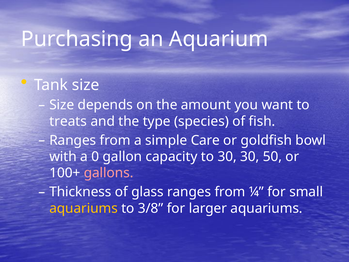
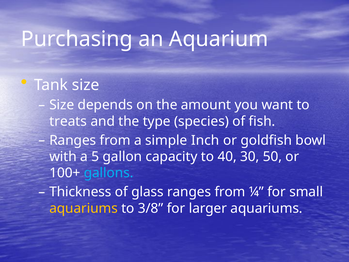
Care: Care -> Inch
0: 0 -> 5
to 30: 30 -> 40
gallons colour: pink -> light blue
